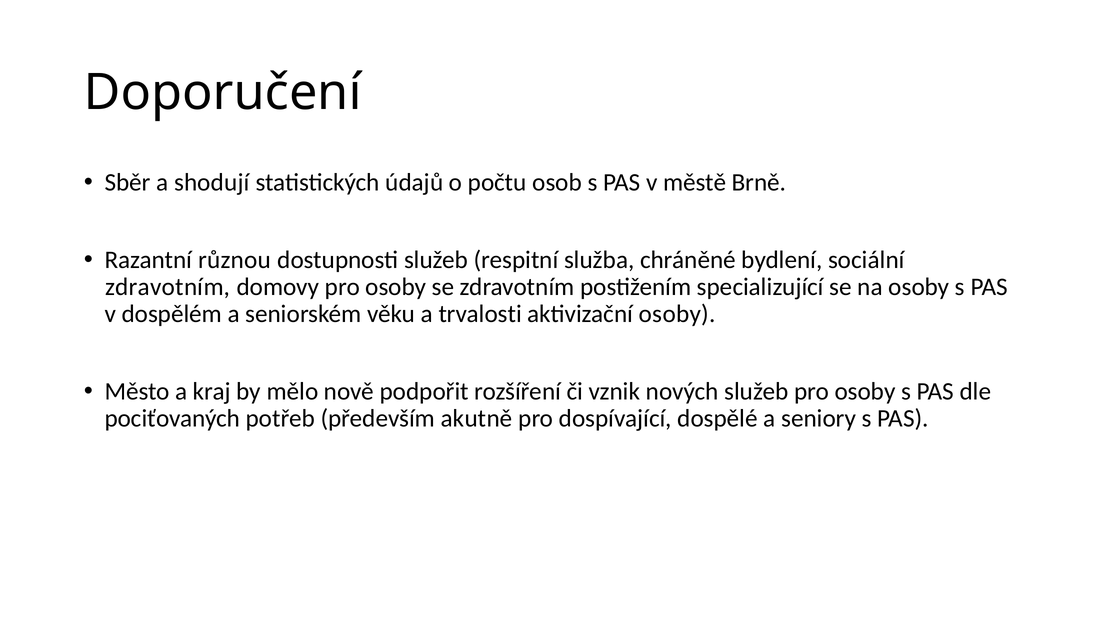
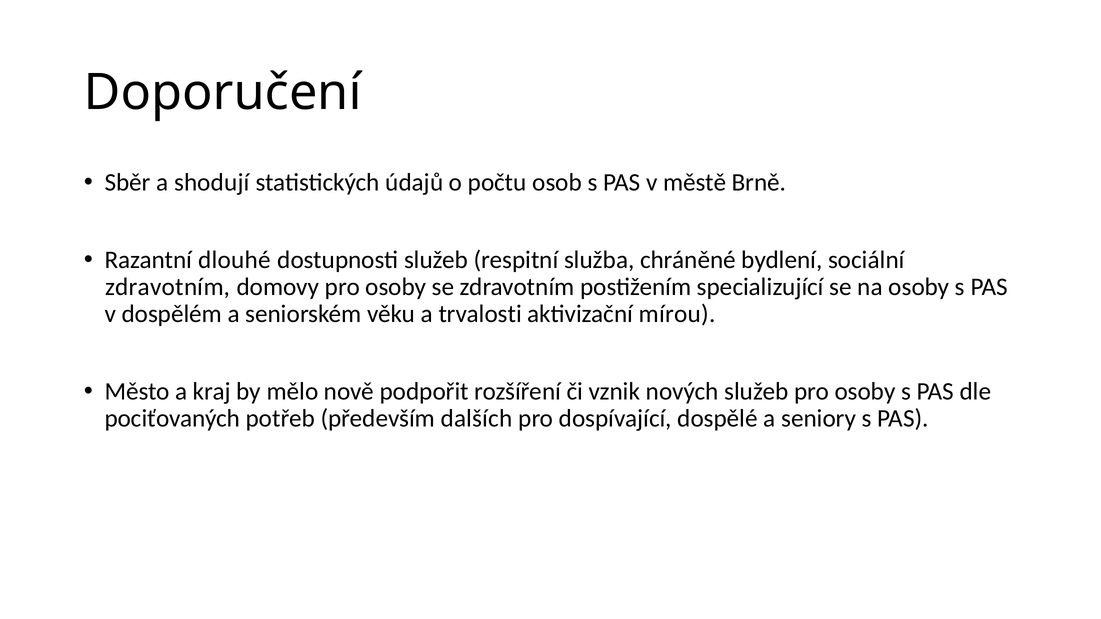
různou: různou -> dlouhé
aktivizační osoby: osoby -> mírou
akutně: akutně -> dalších
